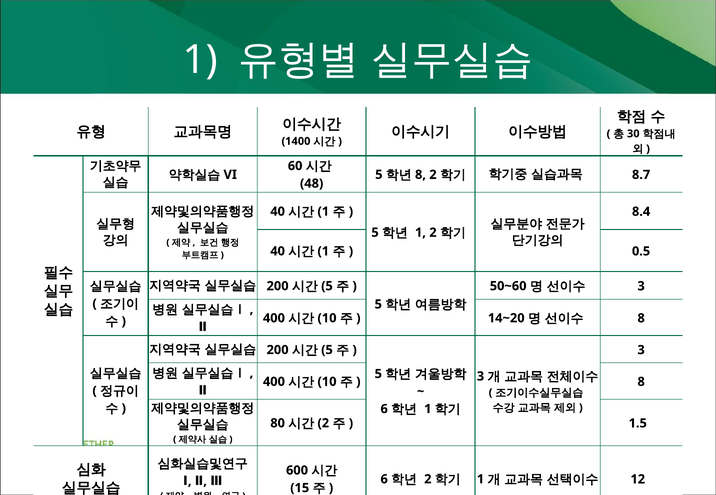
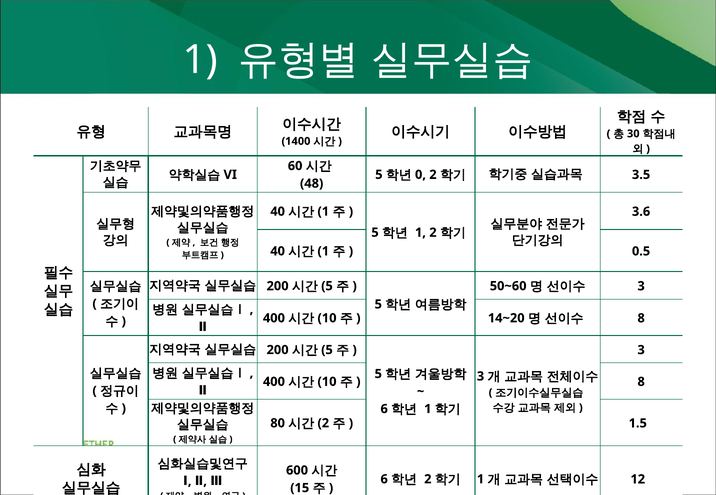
8 at (420, 175): 8 -> 0
8.7: 8.7 -> 3.5
8.4: 8.4 -> 3.6
